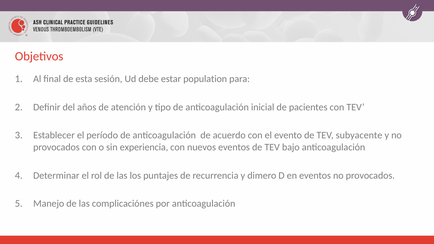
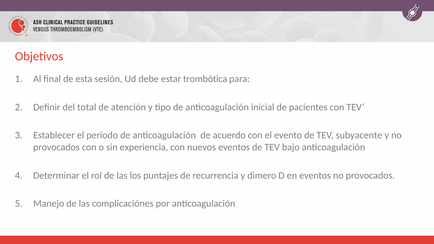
population: population -> trombótica
años: años -> total
